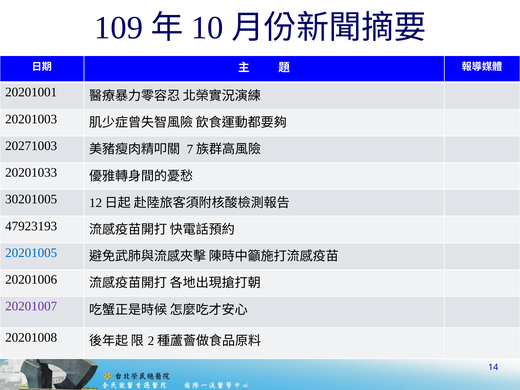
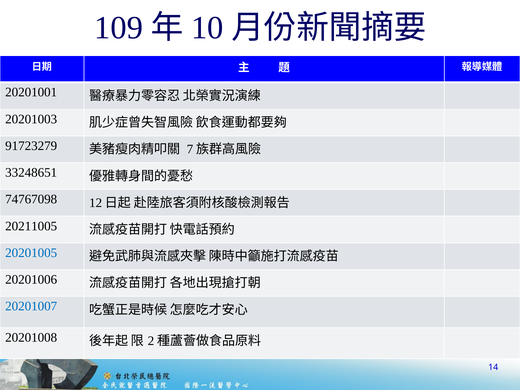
20271003: 20271003 -> 91723279
20201033: 20201033 -> 33248651
30201005: 30201005 -> 74767098
47923193: 47923193 -> 20211005
20201007 colour: purple -> blue
